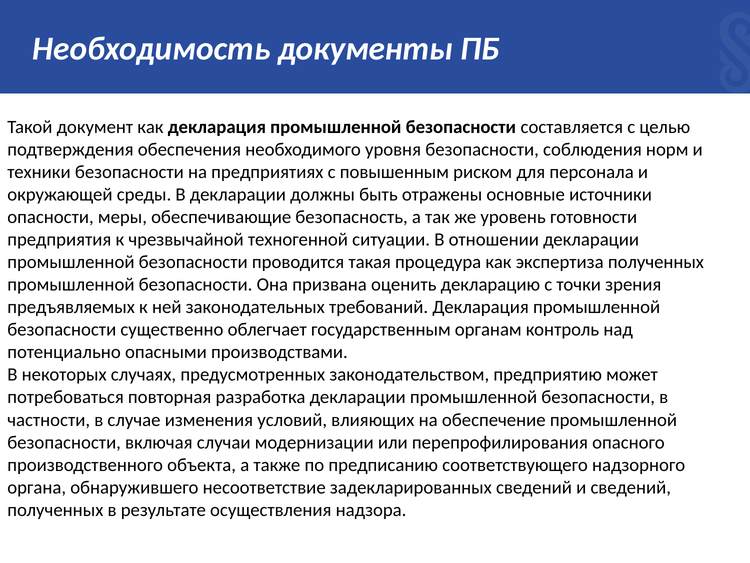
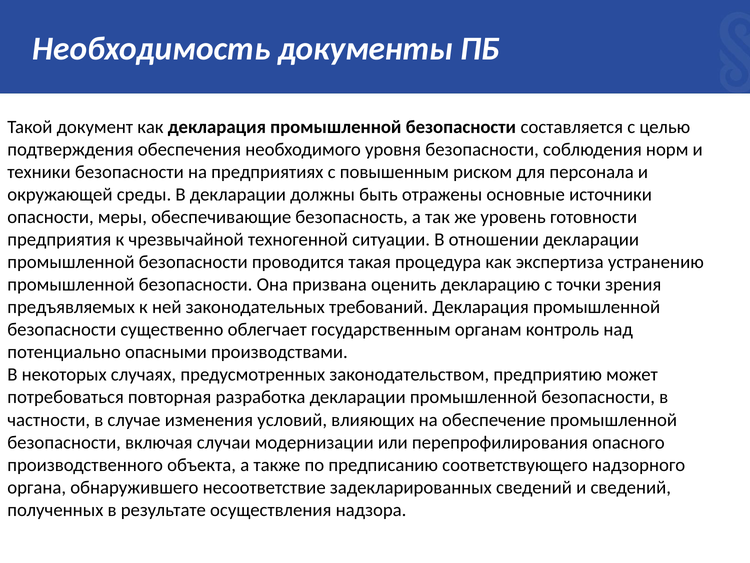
экспертиза полученных: полученных -> устранению
